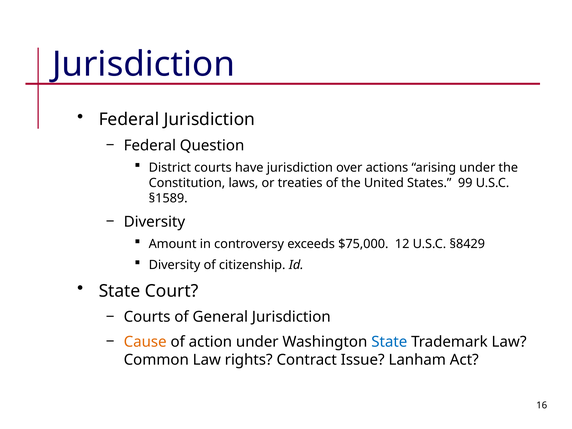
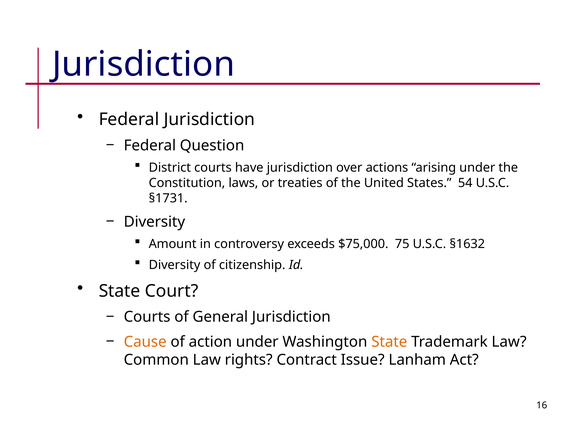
99: 99 -> 54
§1589: §1589 -> §1731
12: 12 -> 75
§8429: §8429 -> §1632
State at (389, 342) colour: blue -> orange
